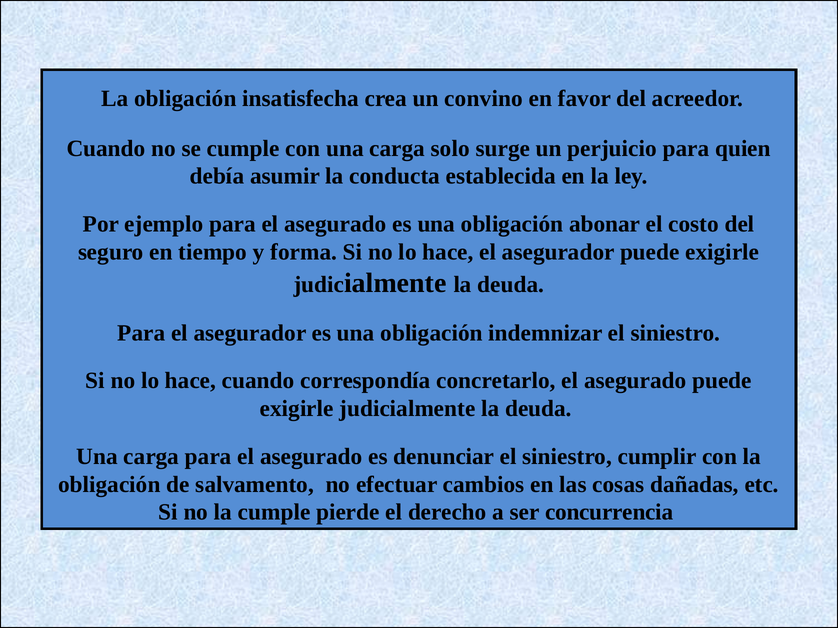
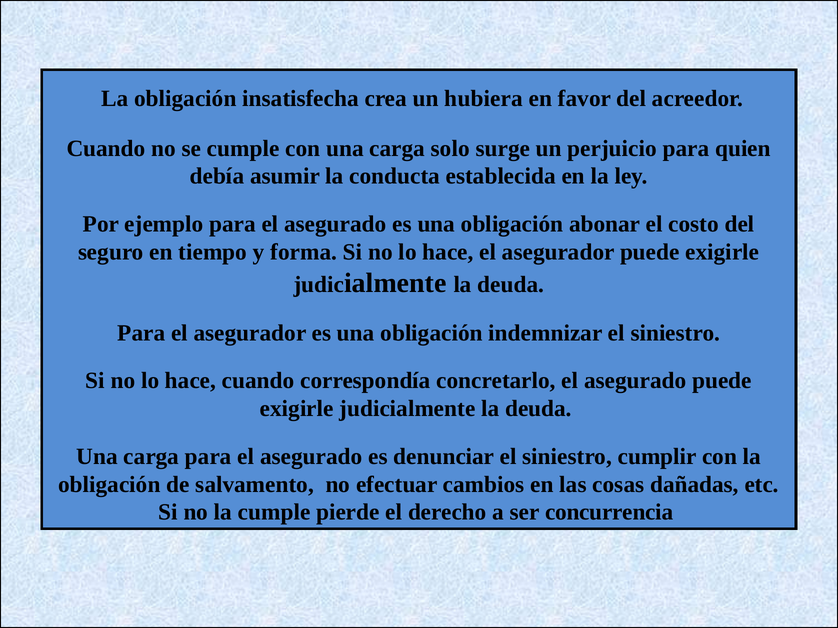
convino: convino -> hubiera
